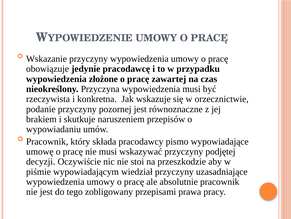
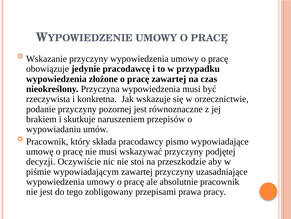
wypowiadającym wiedział: wiedział -> zawartej
